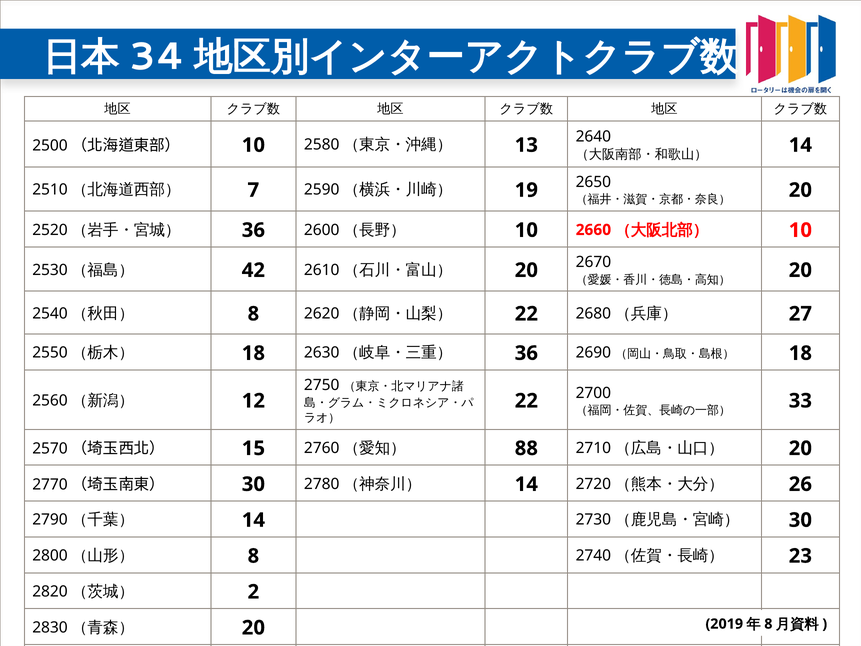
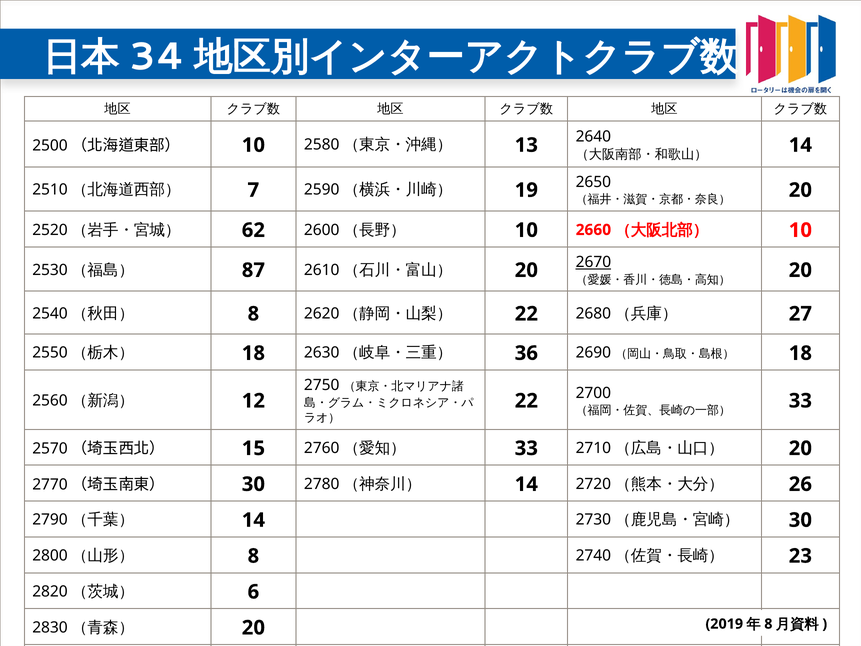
36 at (253, 230): 36 -> 62
2670 underline: none -> present
42: 42 -> 87
88 at (526, 448): 88 -> 33
2: 2 -> 6
